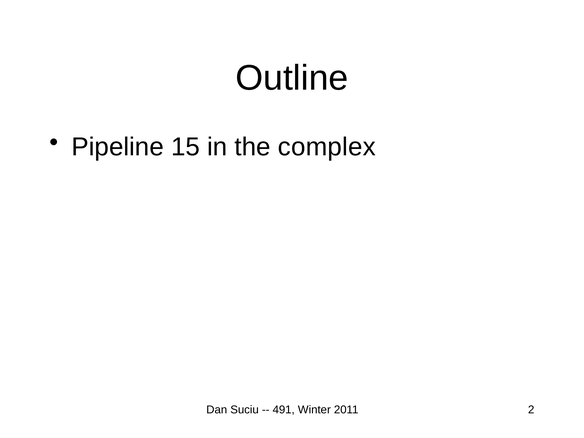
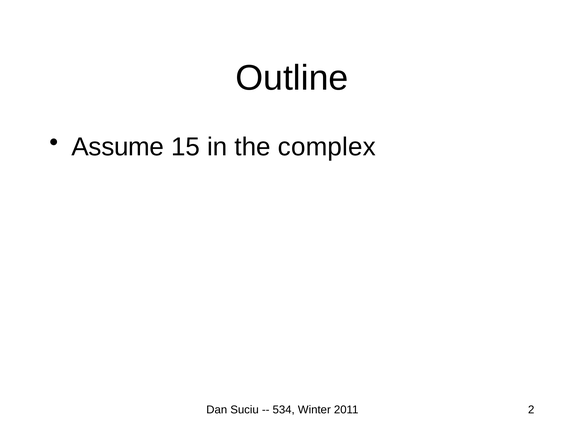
Pipeline: Pipeline -> Assume
491: 491 -> 534
